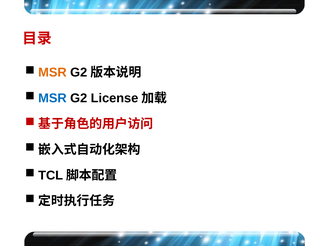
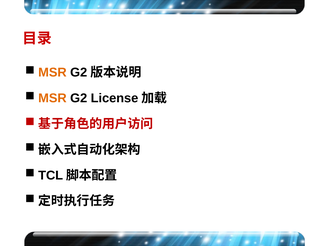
MSR at (52, 98) colour: blue -> orange
